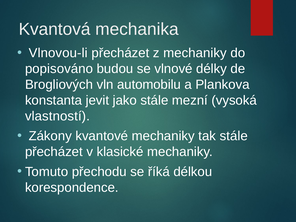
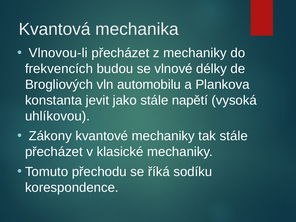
popisováno: popisováno -> frekvencích
mezní: mezní -> napětí
vlastností: vlastností -> uhlíkovou
délkou: délkou -> sodíku
